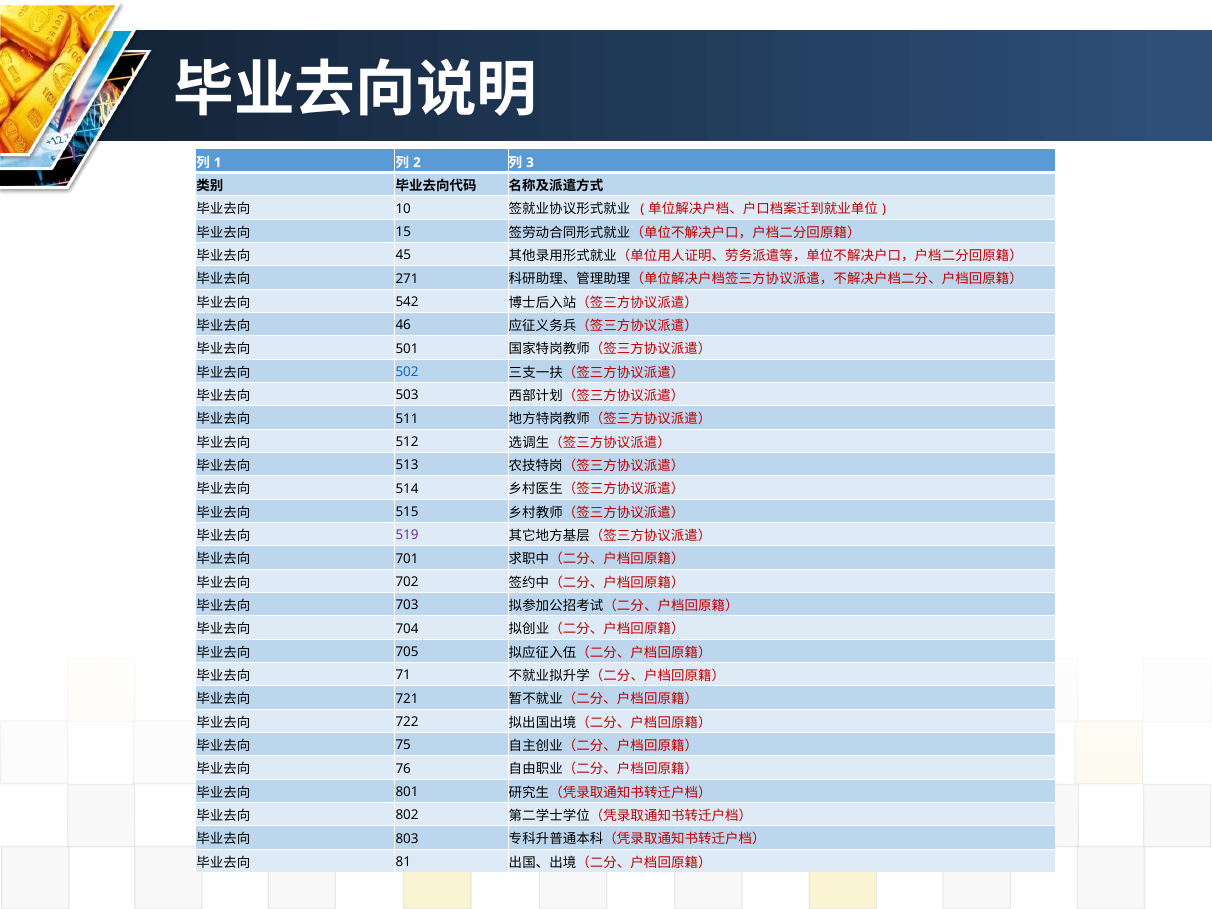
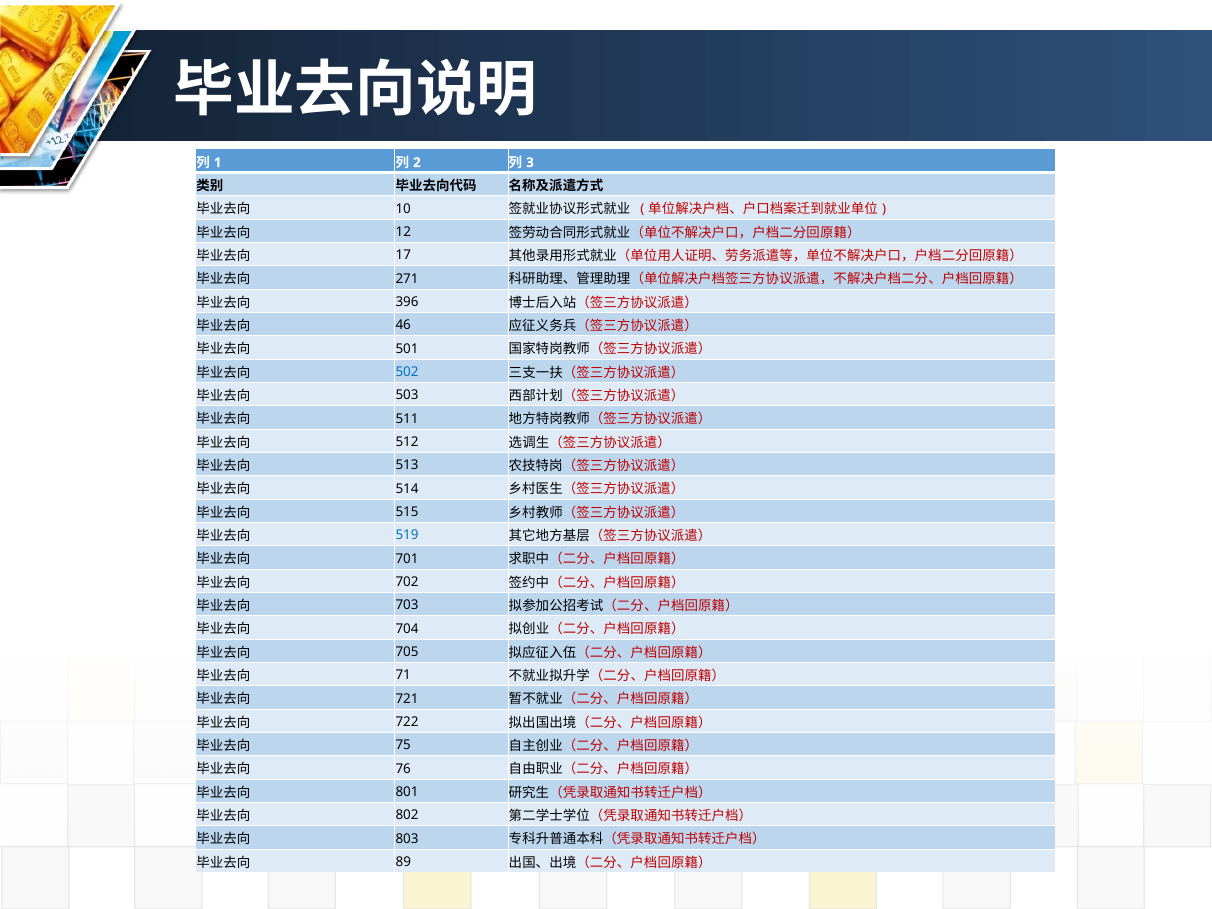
15: 15 -> 12
45: 45 -> 17
542: 542 -> 396
519 colour: purple -> blue
81: 81 -> 89
